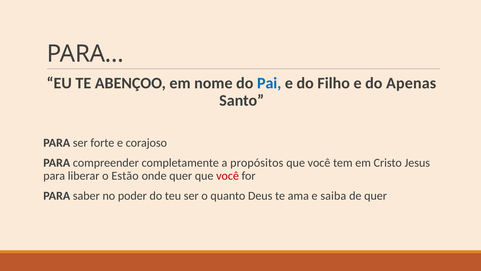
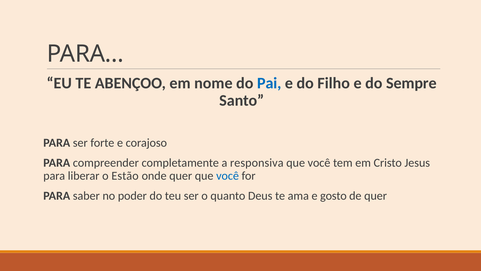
Apenas: Apenas -> Sempre
propósitos: propósitos -> responsiva
você at (228, 176) colour: red -> blue
saiba: saiba -> gosto
